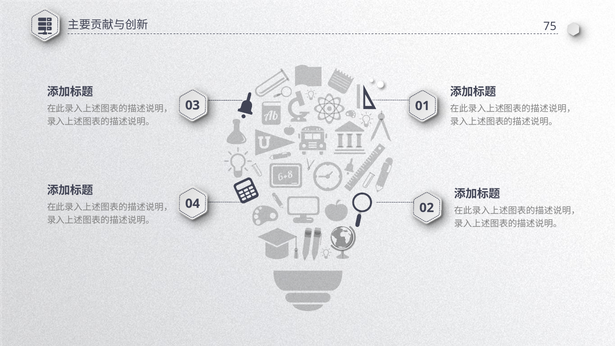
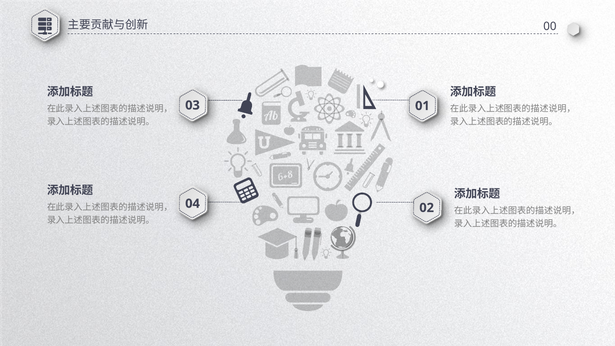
75: 75 -> 00
